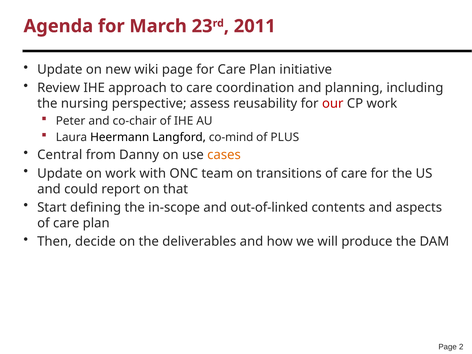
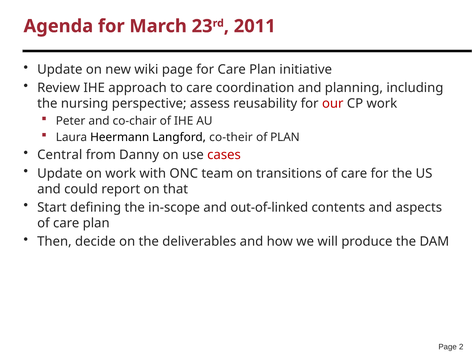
co-mind: co-mind -> co-their
of PLUS: PLUS -> PLAN
cases colour: orange -> red
